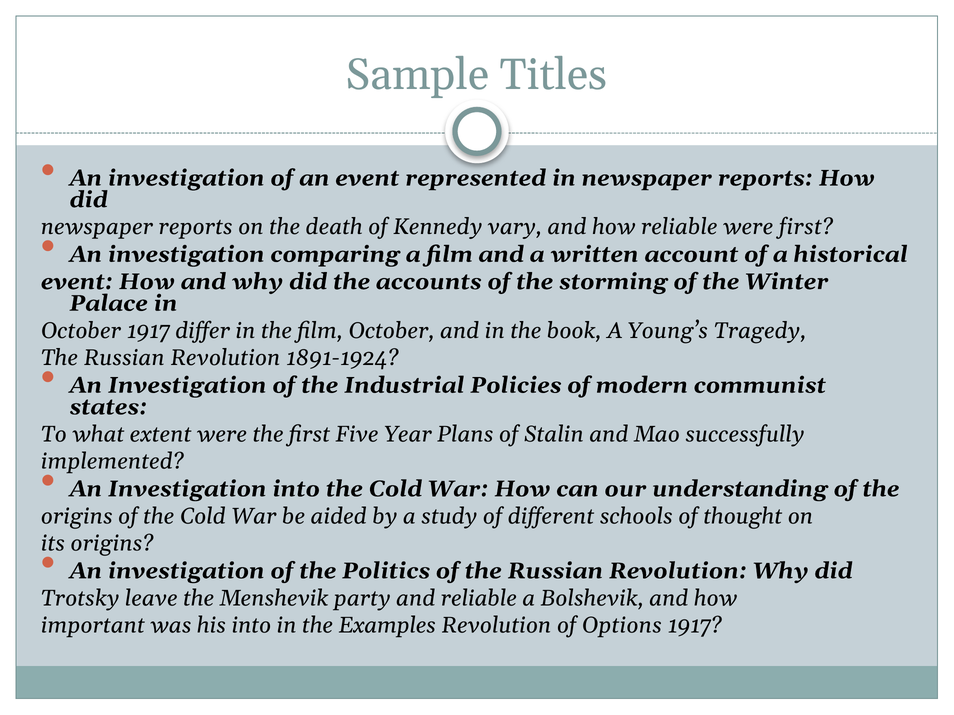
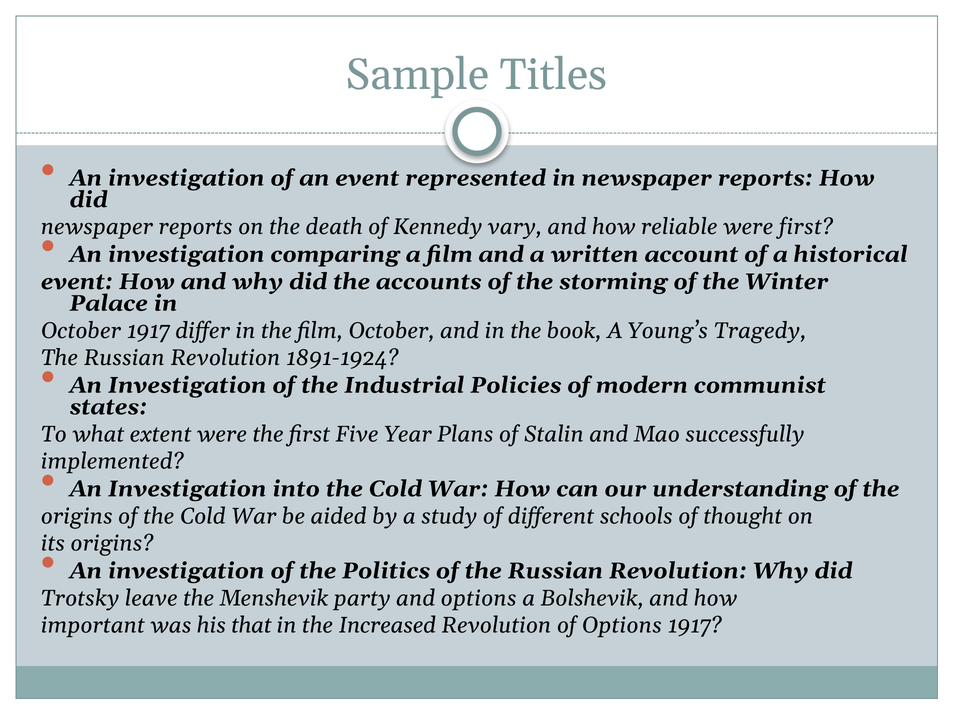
and reliable: reliable -> options
his into: into -> that
Examples: Examples -> Increased
